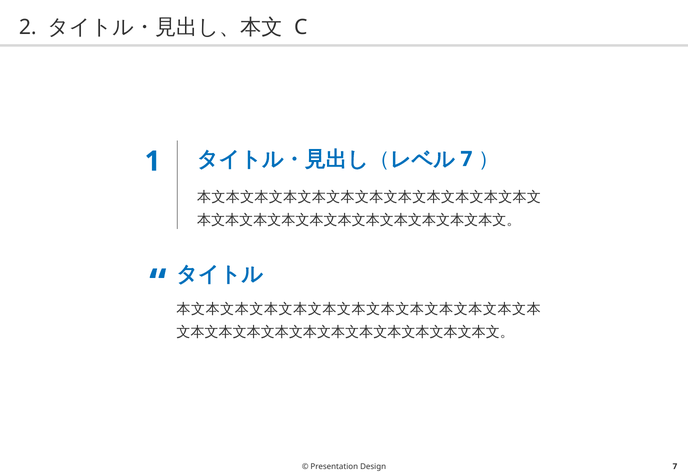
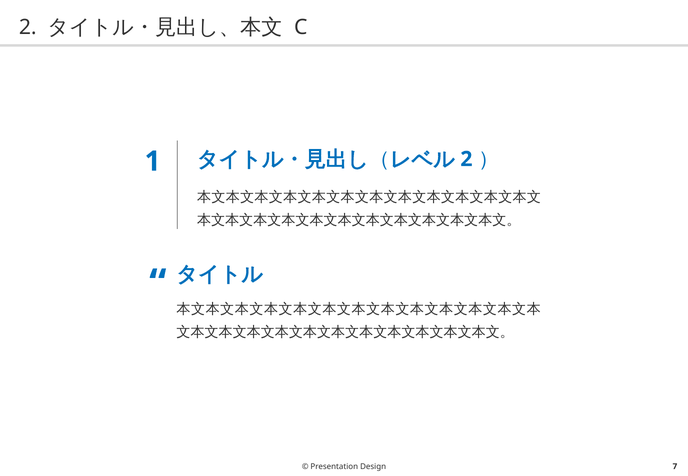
7 at (466, 159): 7 -> 2
